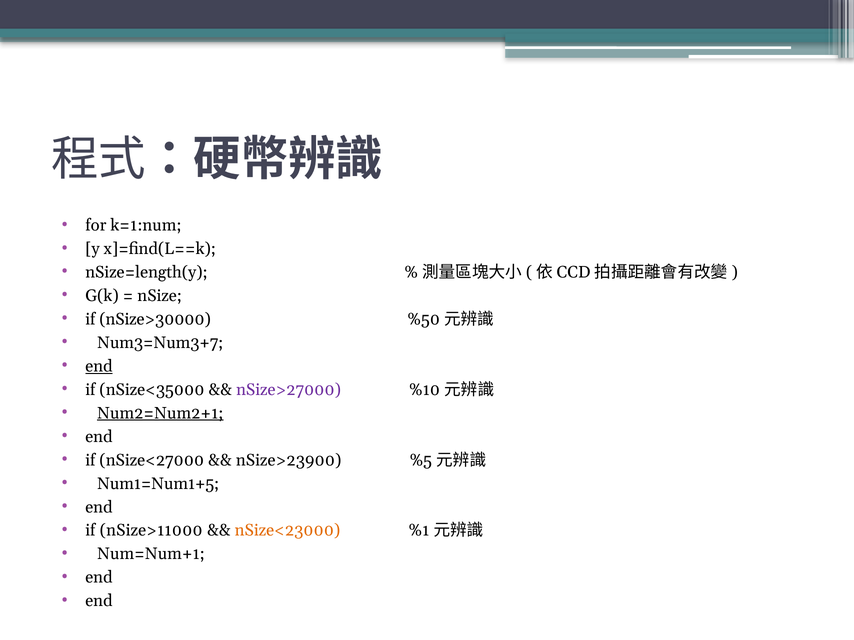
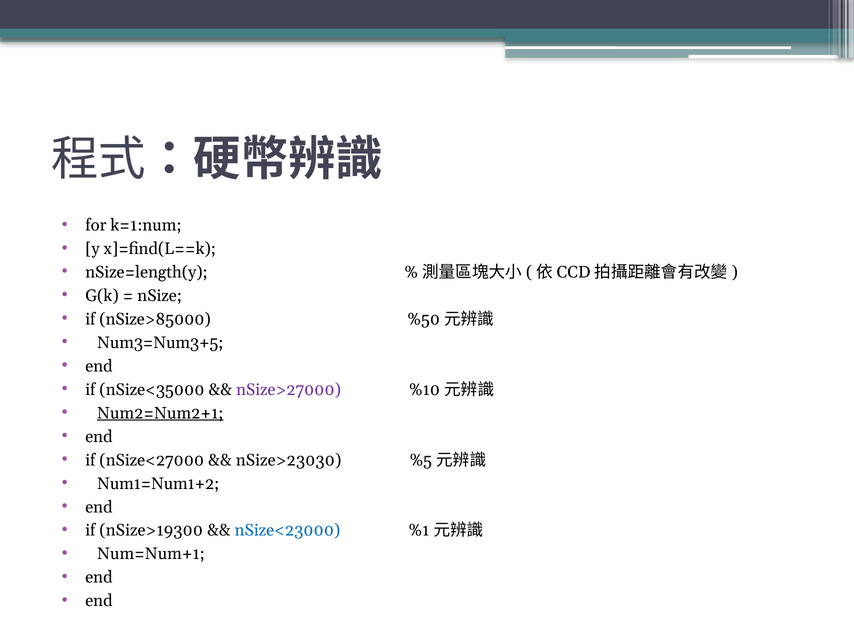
nSize>30000: nSize>30000 -> nSize>85000
Num3=Num3+7: Num3=Num3+7 -> Num3=Num3+5
end at (99, 366) underline: present -> none
nSize>23900: nSize>23900 -> nSize>23030
Num1=Num1+5: Num1=Num1+5 -> Num1=Num1+2
nSize>11000: nSize>11000 -> nSize>19300
nSize<23000 colour: orange -> blue
